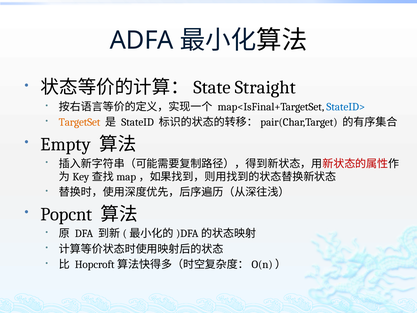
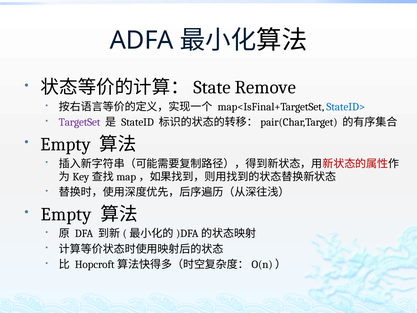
Straight: Straight -> Remove
TargetSet colour: orange -> purple
Popcnt at (66, 214): Popcnt -> Empty
